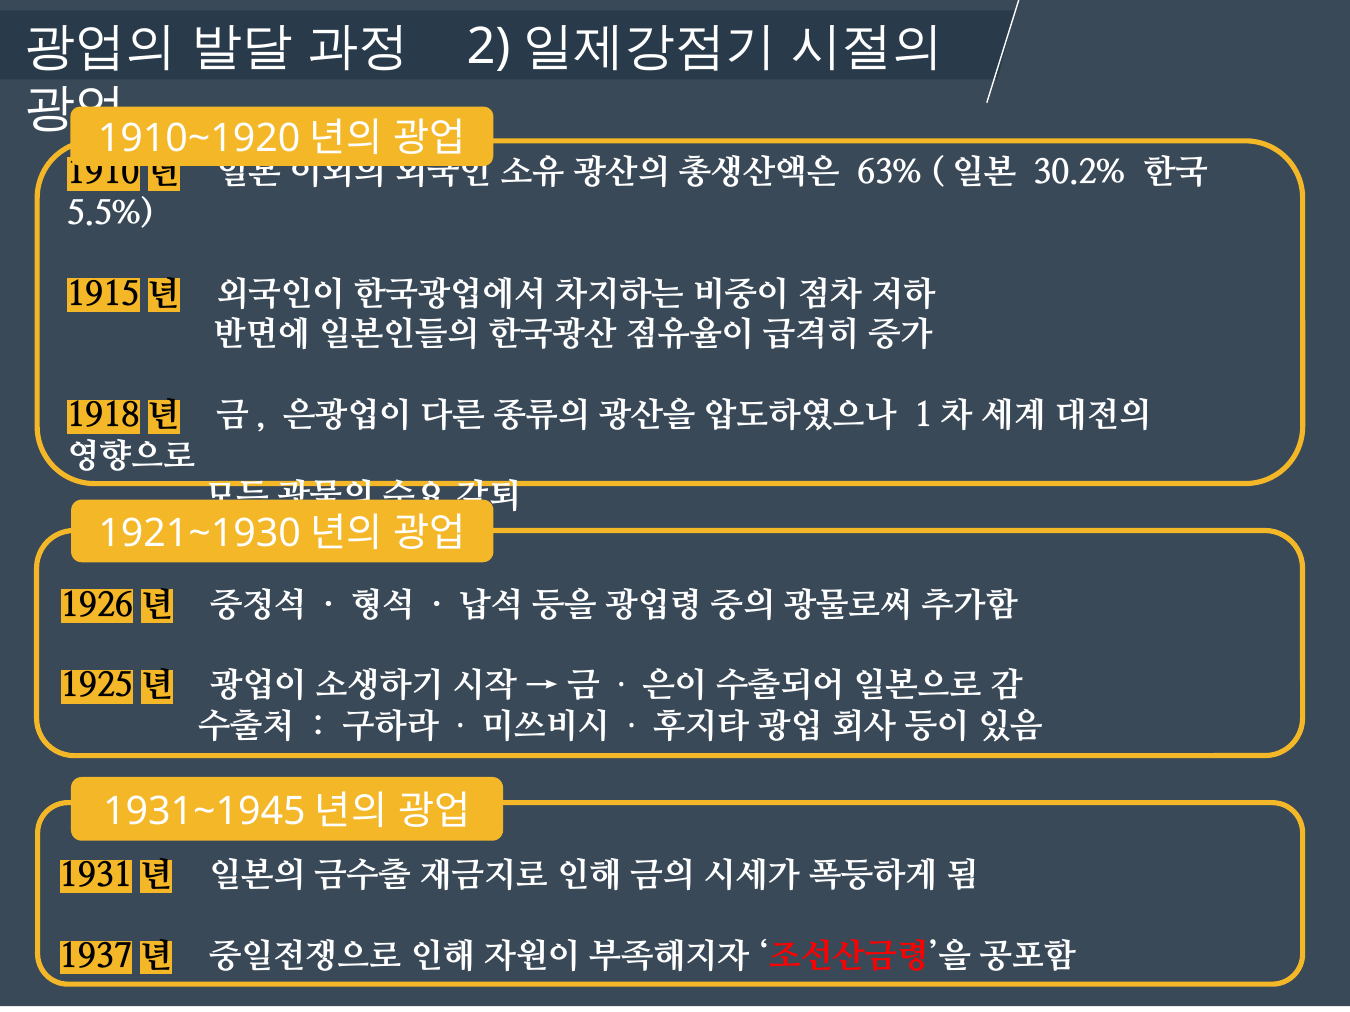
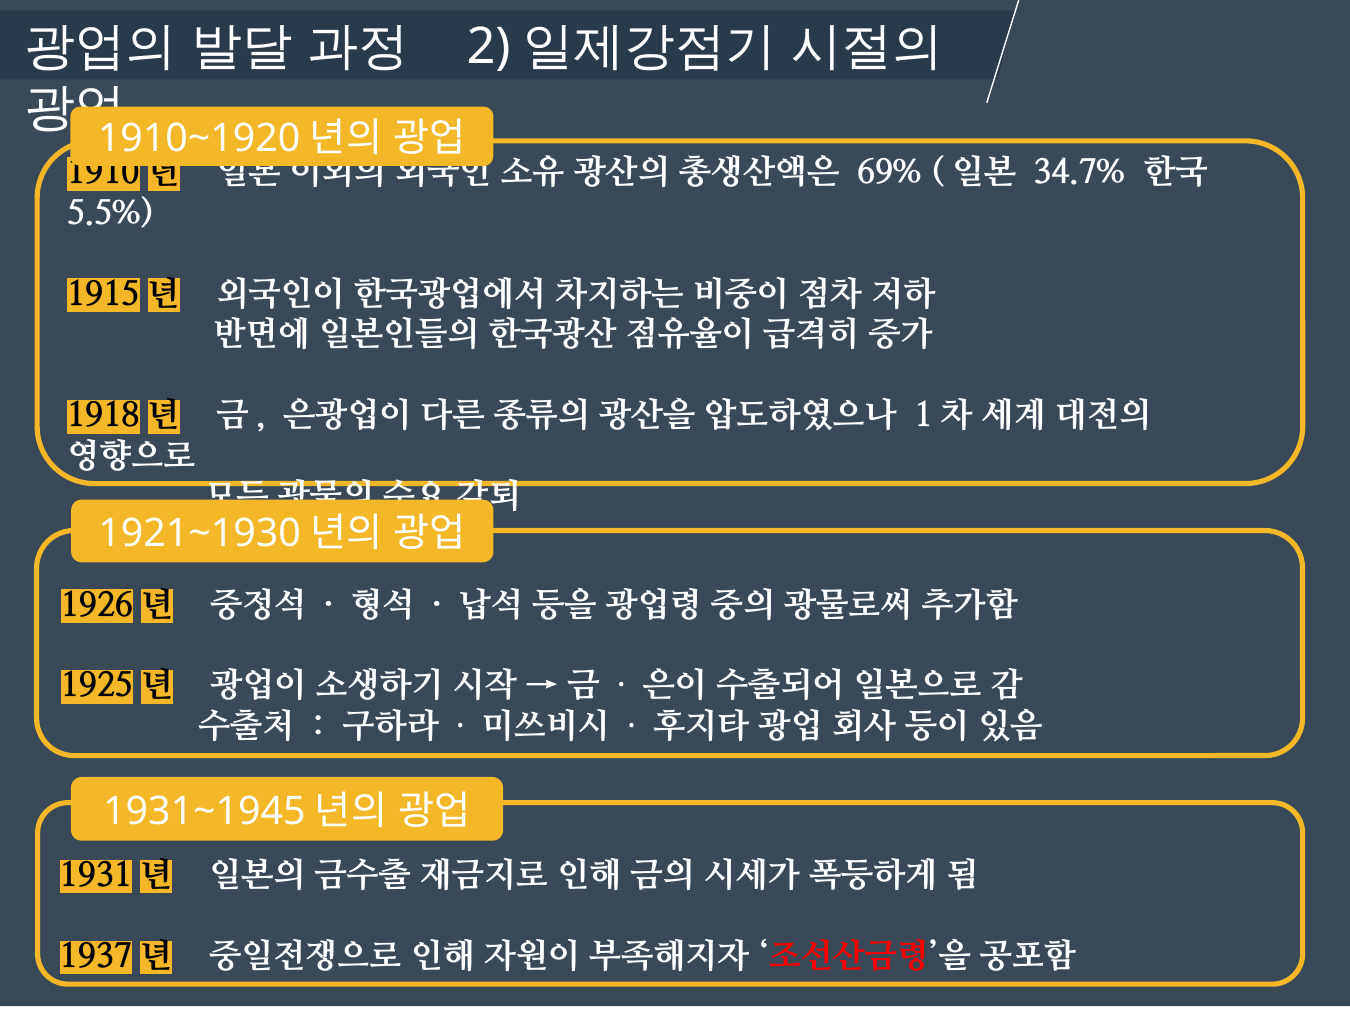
63%: 63% -> 69%
30.2%: 30.2% -> 34.7%
